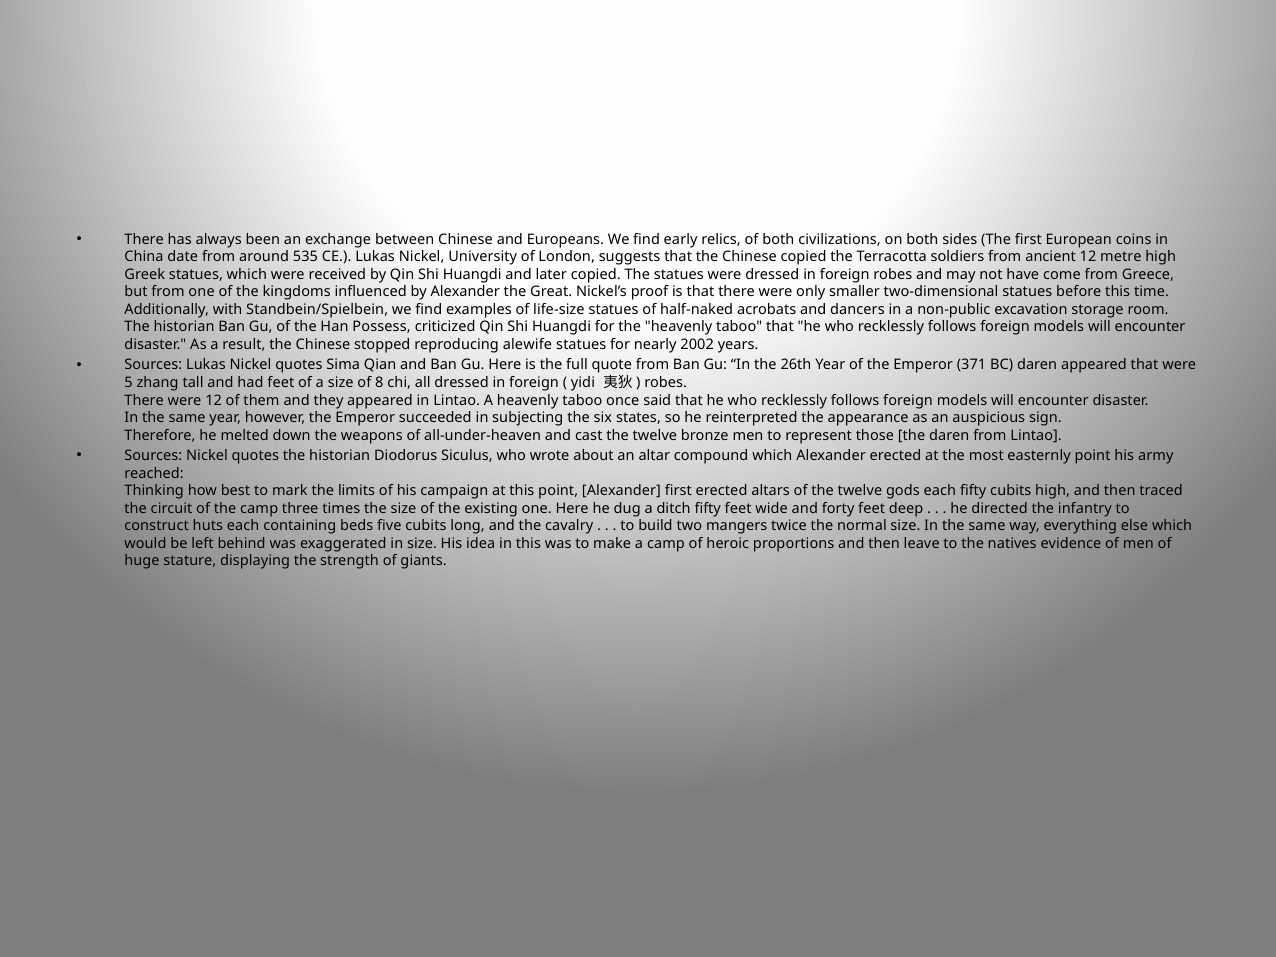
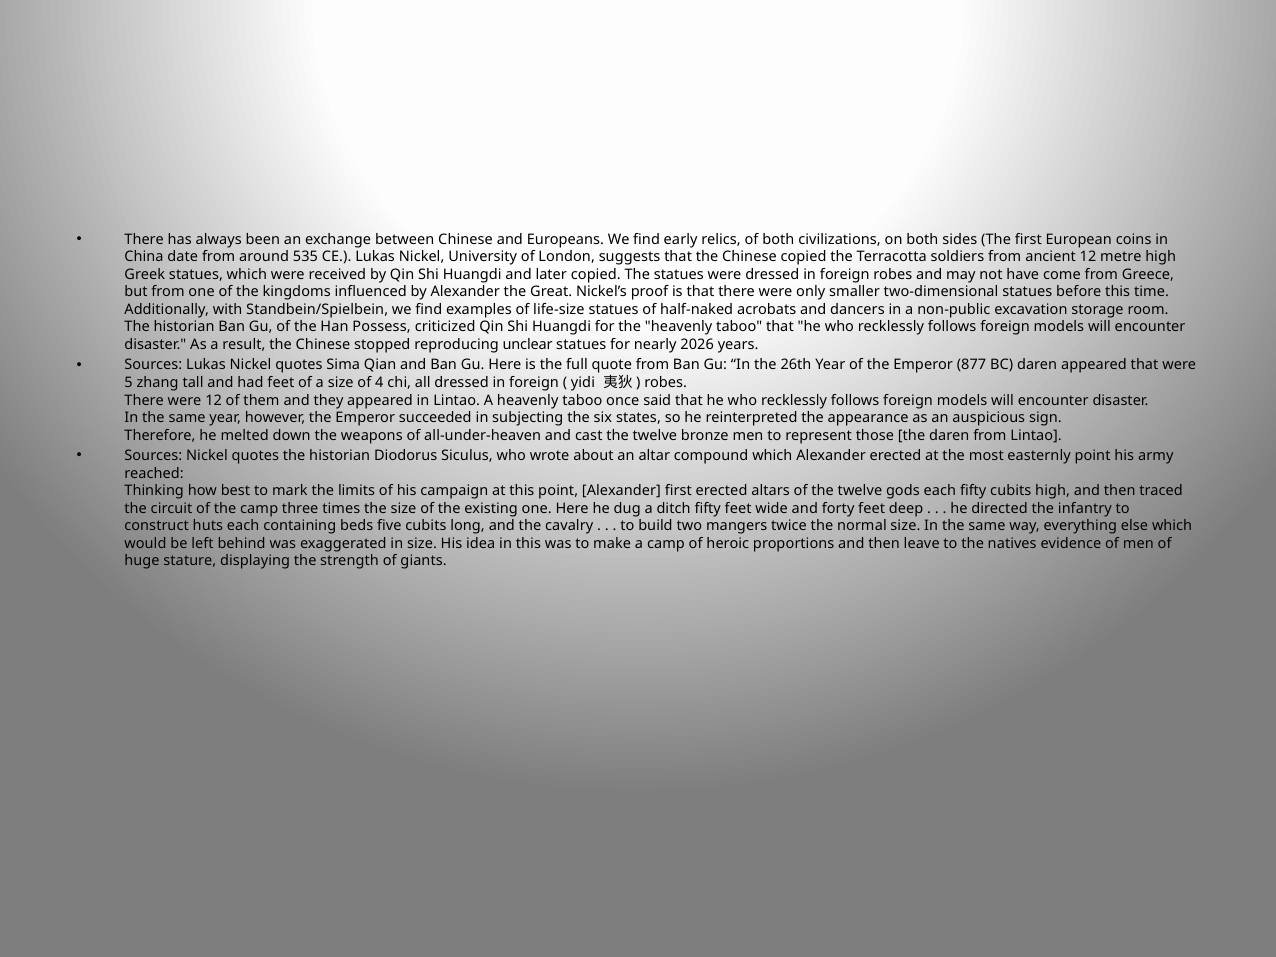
alewife: alewife -> unclear
2002: 2002 -> 2026
371: 371 -> 877
8: 8 -> 4
